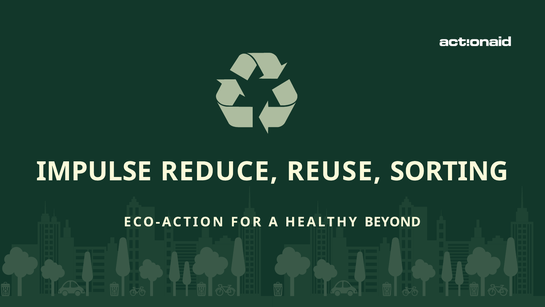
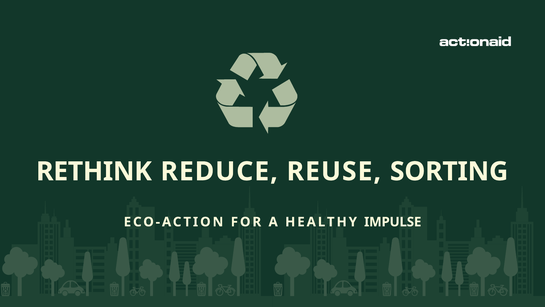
IMPULSE: IMPULSE -> RETHINK
BEYOND: BEYOND -> IMPULSE
